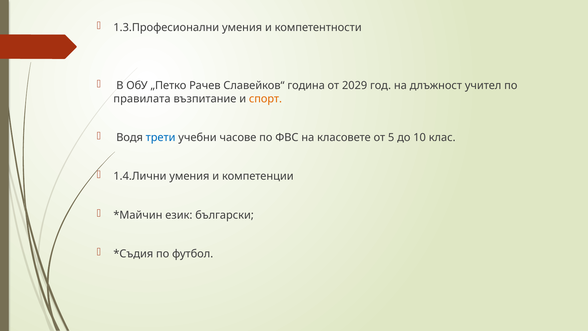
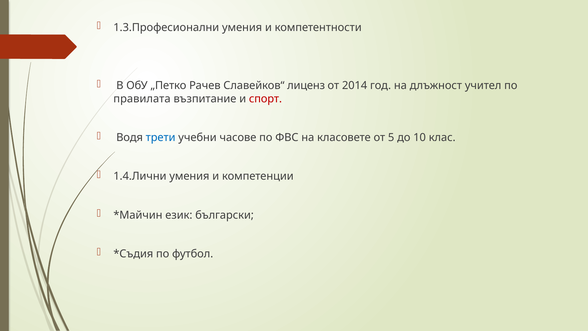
година: година -> лиценз
2029: 2029 -> 2014
спорт colour: orange -> red
